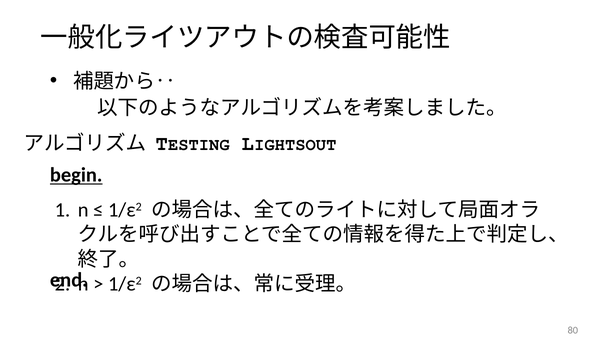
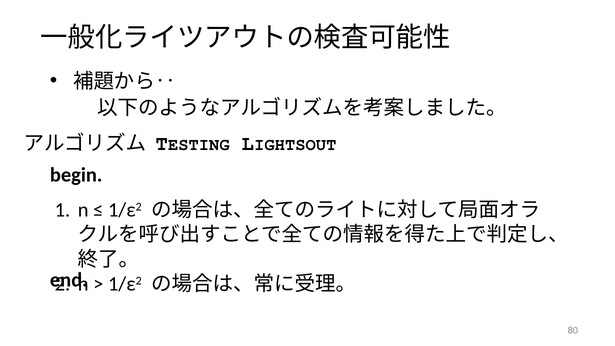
begin underline: present -> none
